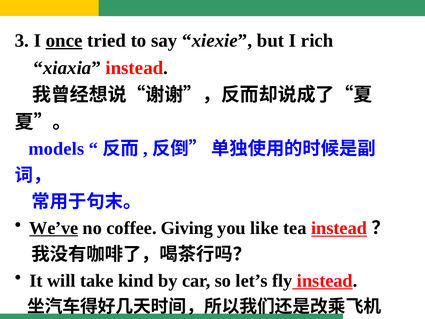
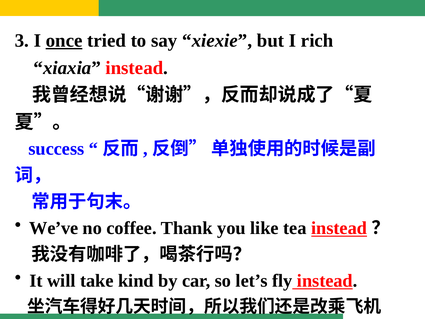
models: models -> success
We’ve underline: present -> none
Giving: Giving -> Thank
